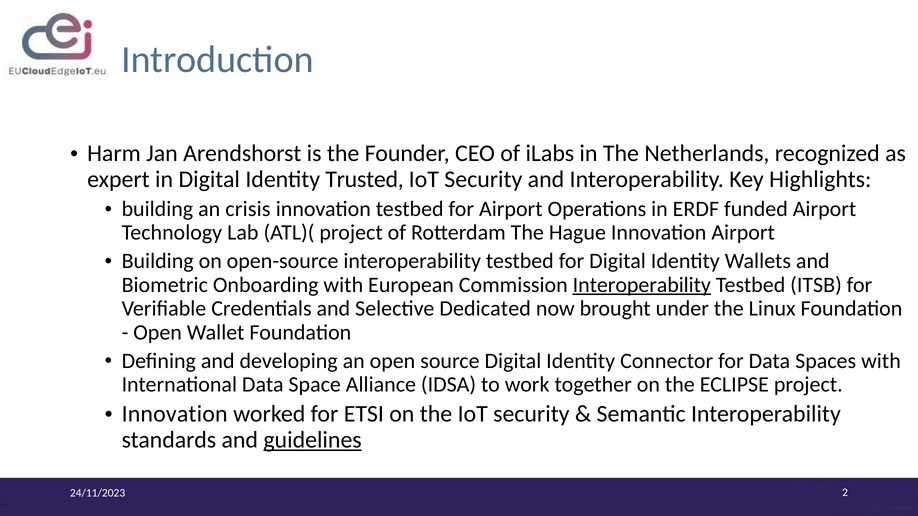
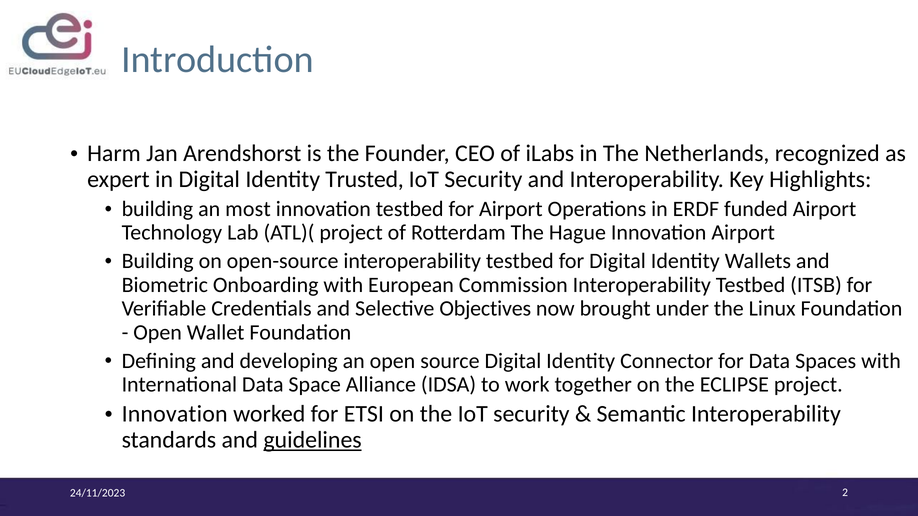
crisis: crisis -> most
Interoperability at (642, 285) underline: present -> none
Dedicated: Dedicated -> Objectives
